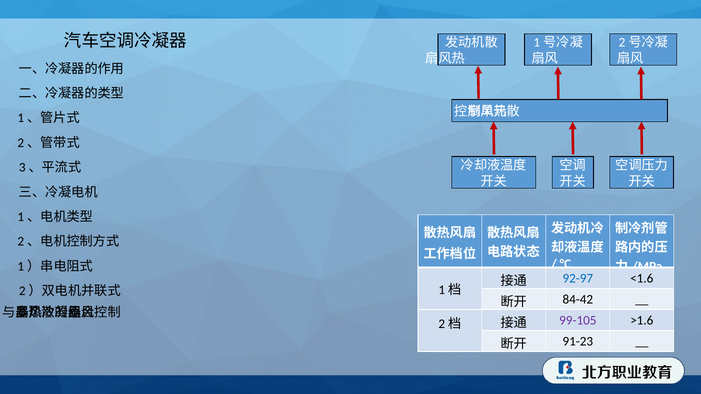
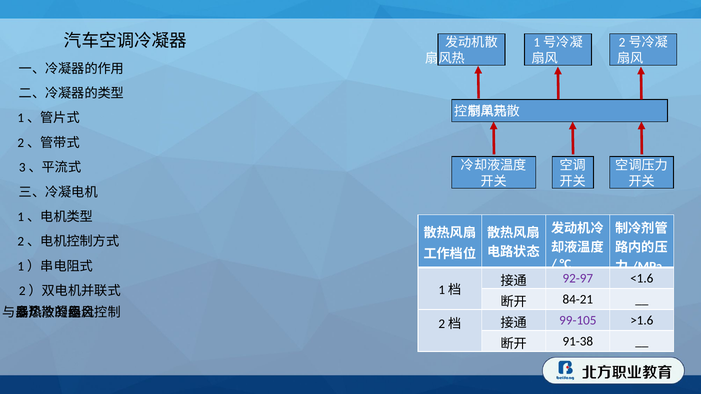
92-97 colour: blue -> purple
84-42: 84-42 -> 84-21
91-23: 91-23 -> 91-38
